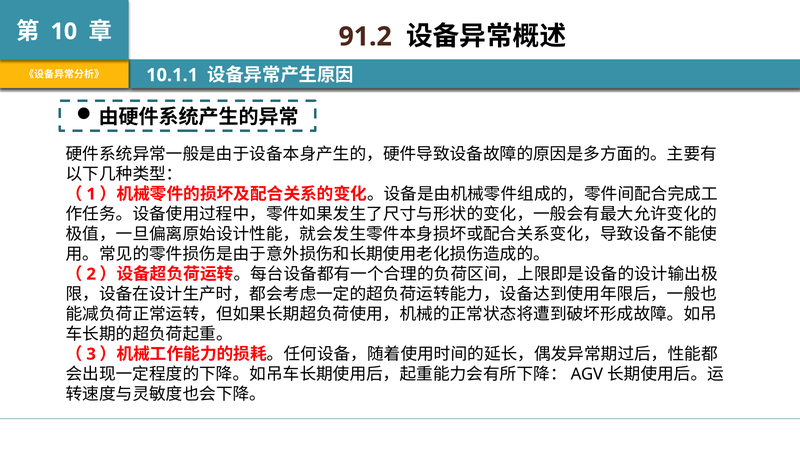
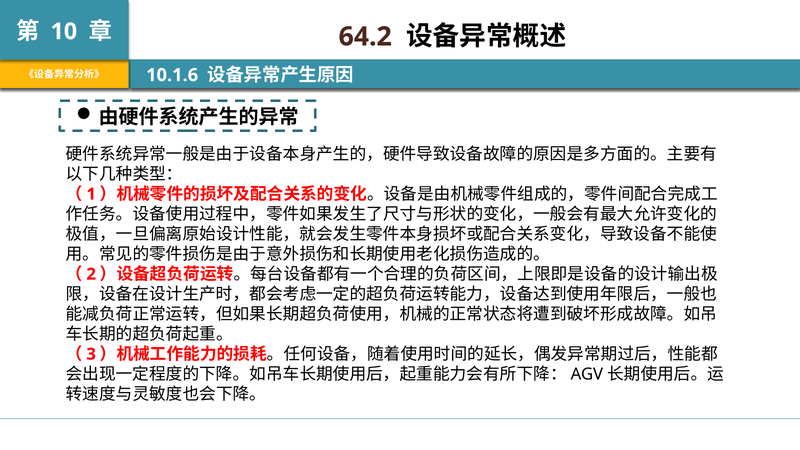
91.2: 91.2 -> 64.2
10.1.1: 10.1.1 -> 10.1.6
